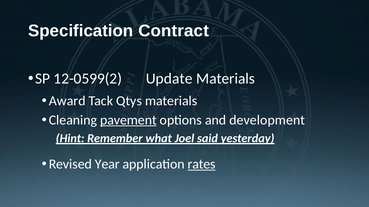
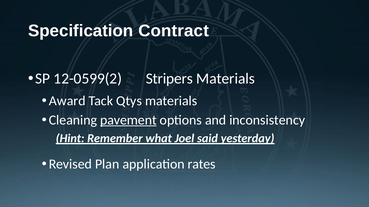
Update: Update -> Stripers
development: development -> inconsistency
Year: Year -> Plan
rates underline: present -> none
